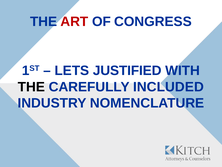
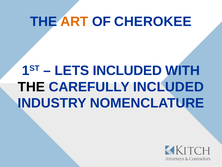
ART colour: red -> orange
CONGRESS: CONGRESS -> CHEROKEE
LETS JUSTIFIED: JUSTIFIED -> INCLUDED
